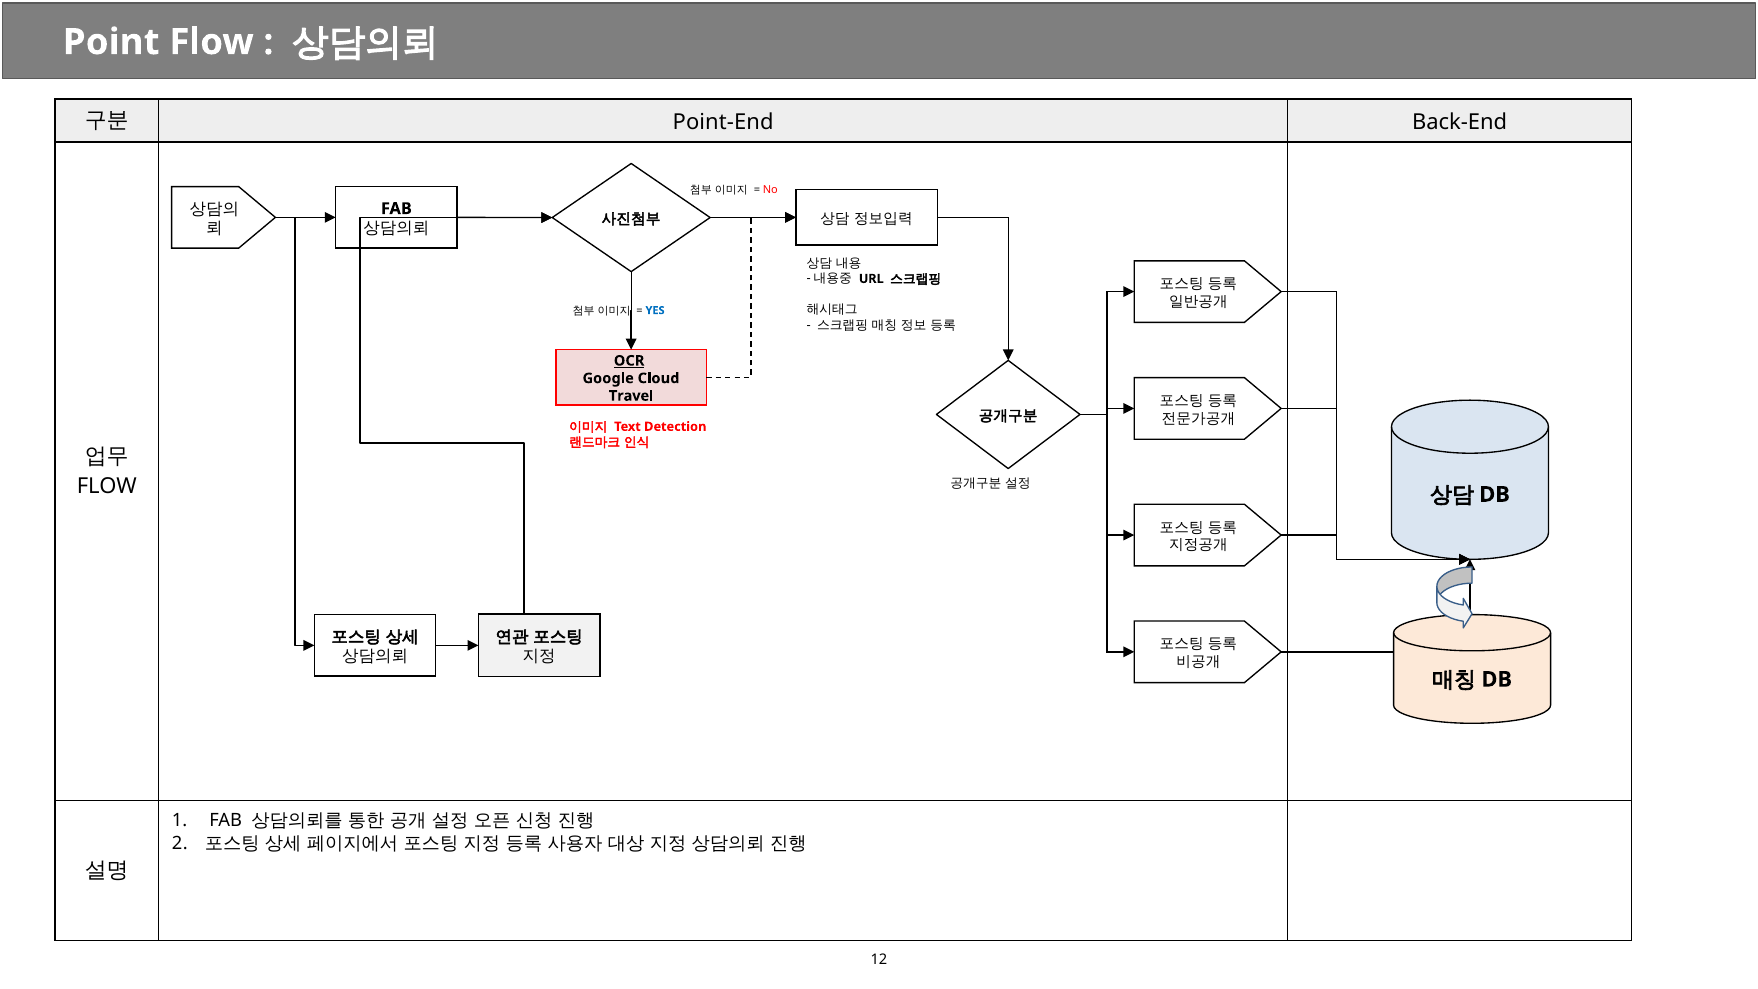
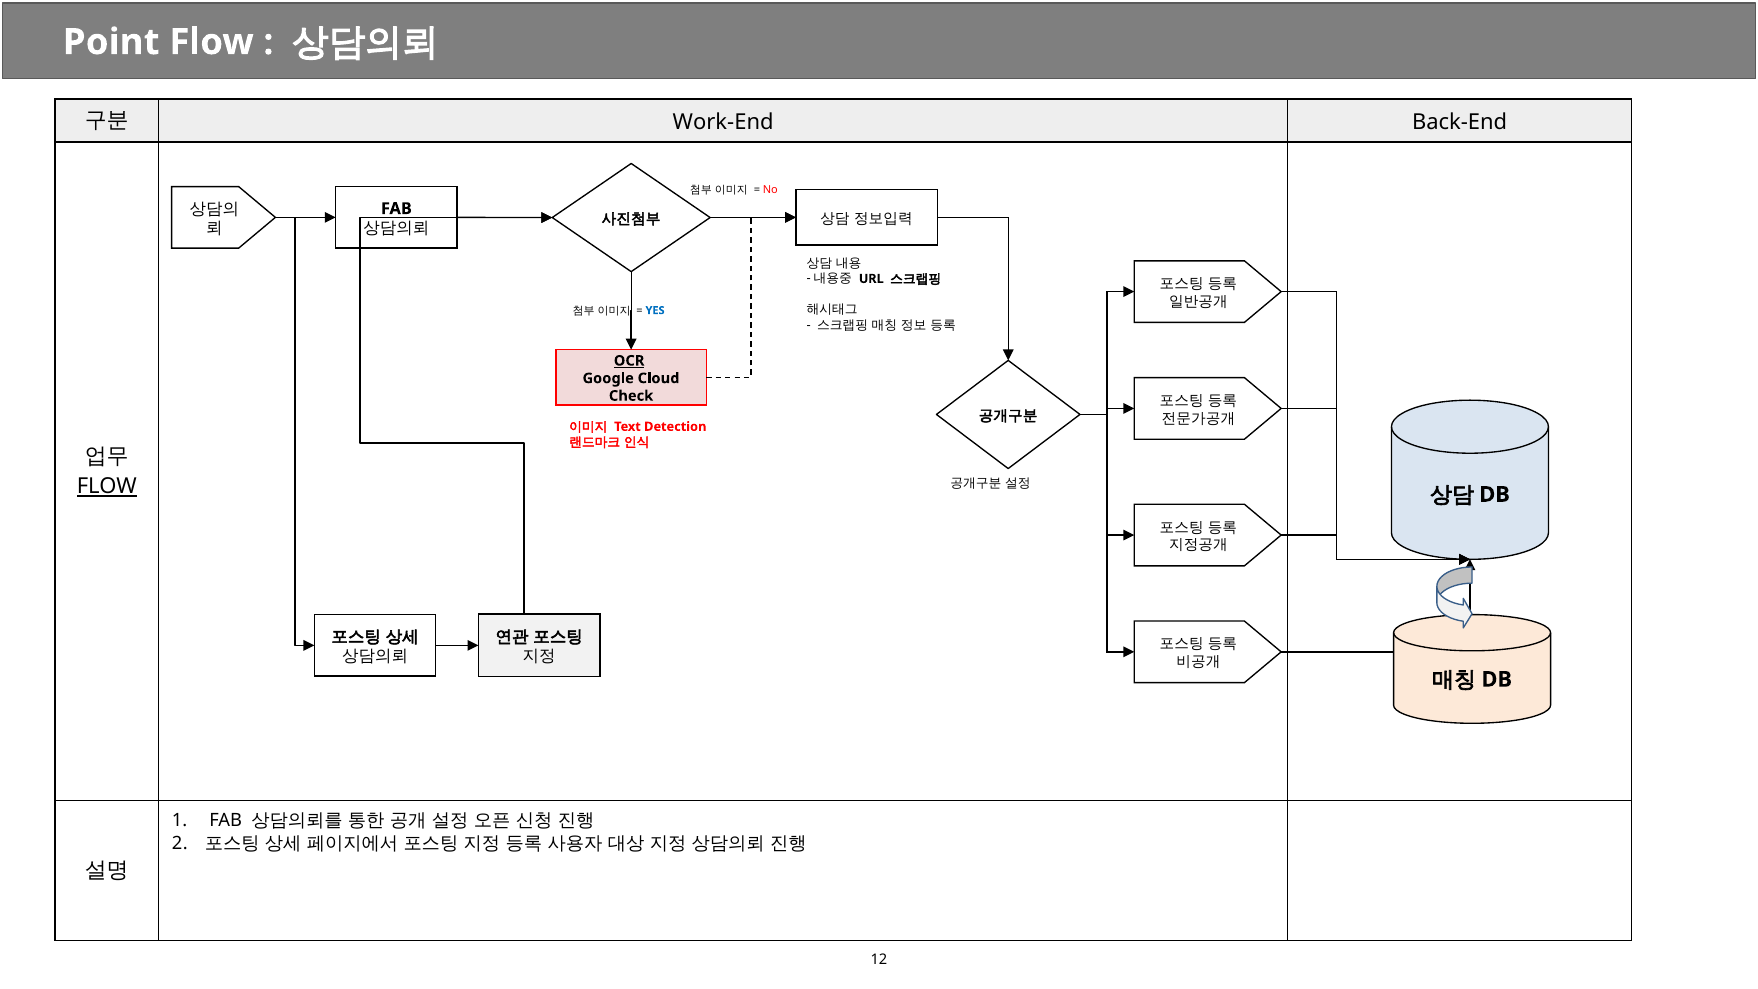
Point-End: Point-End -> Work-End
Travel: Travel -> Check
FLOW at (107, 486) underline: none -> present
